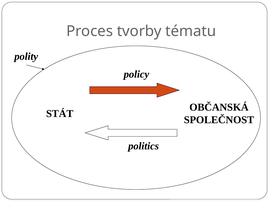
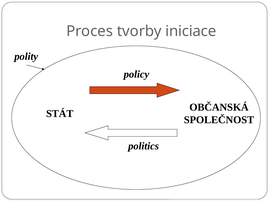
tématu: tématu -> iniciace
